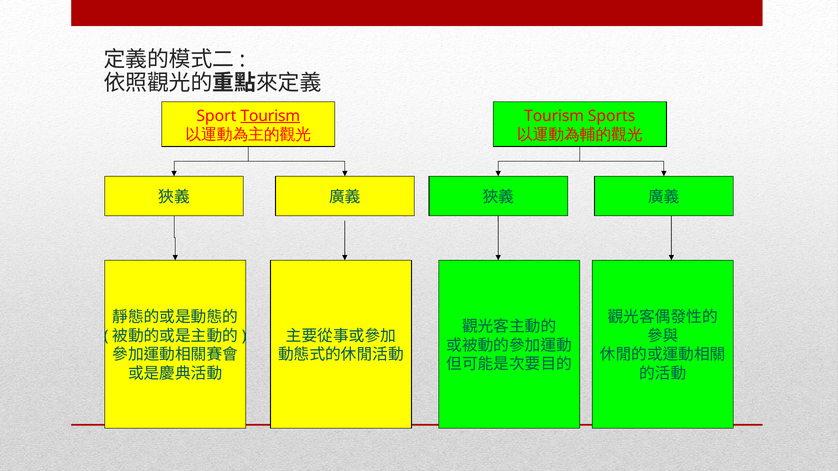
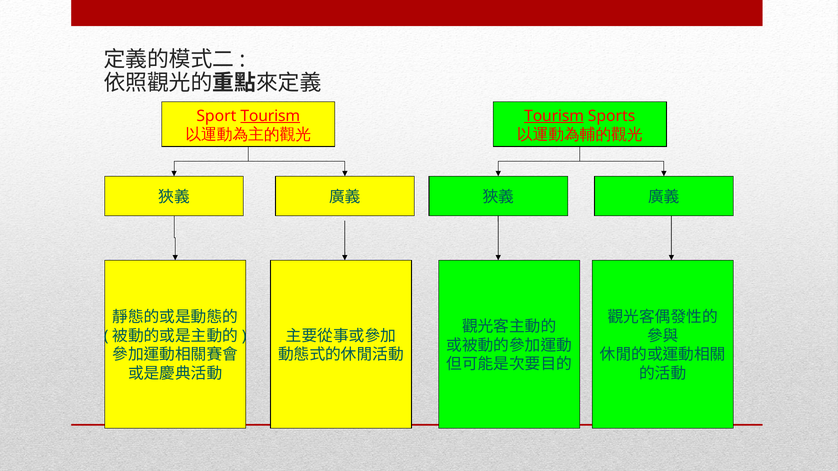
Tourism at (554, 116) underline: none -> present
